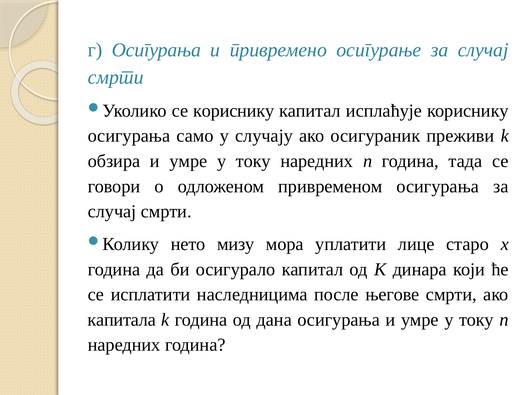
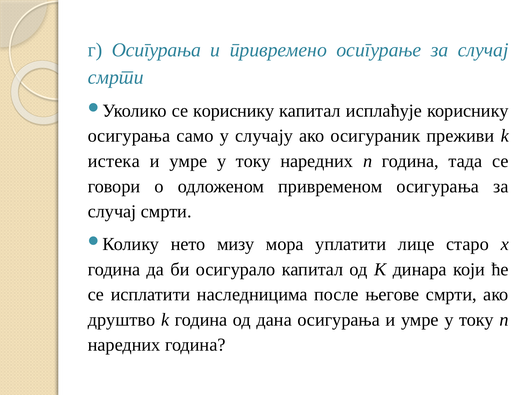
обзира: обзира -> истека
капитала: капитала -> друштво
